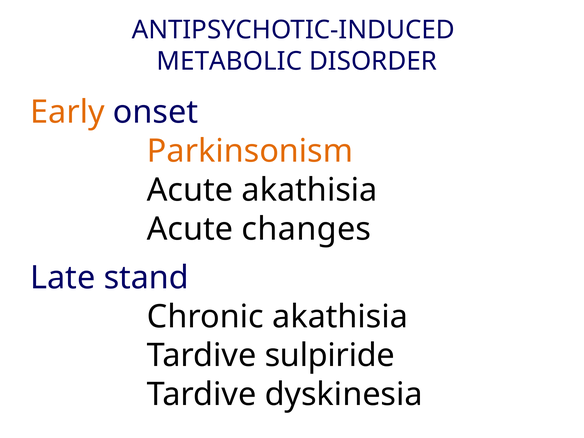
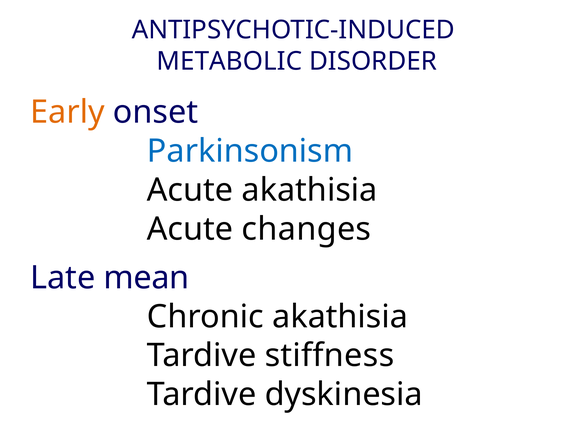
Parkinsonism colour: orange -> blue
stand: stand -> mean
sulpiride: sulpiride -> stiffness
